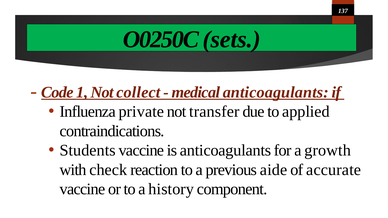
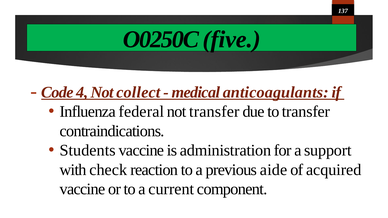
sets: sets -> five
1: 1 -> 4
private: private -> federal
to applied: applied -> transfer
is anticoagulants: anticoagulants -> administration
growth: growth -> support
accurate: accurate -> acquired
history: history -> current
